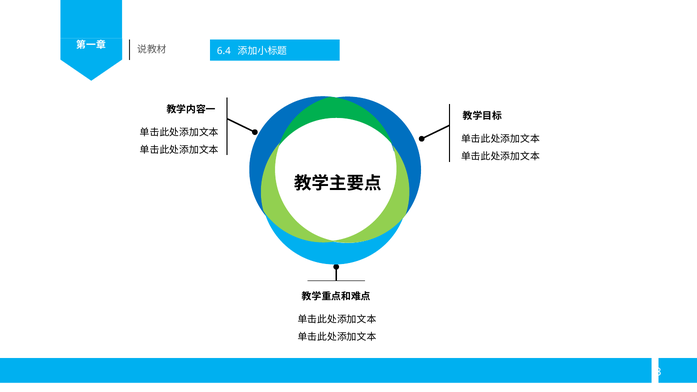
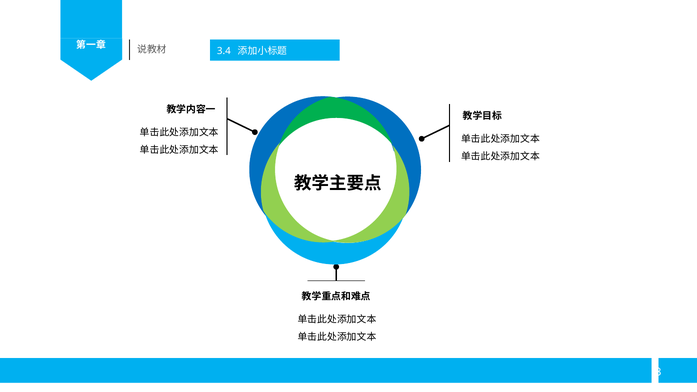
6.4: 6.4 -> 3.4
